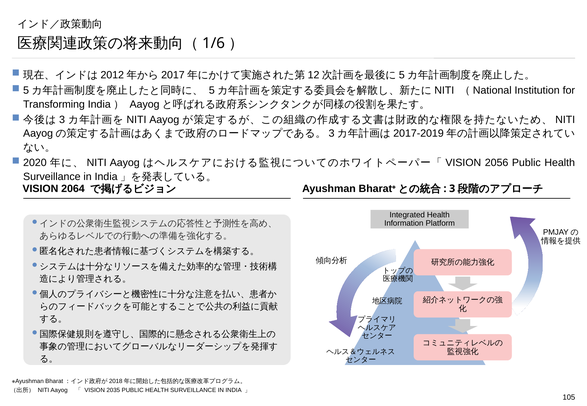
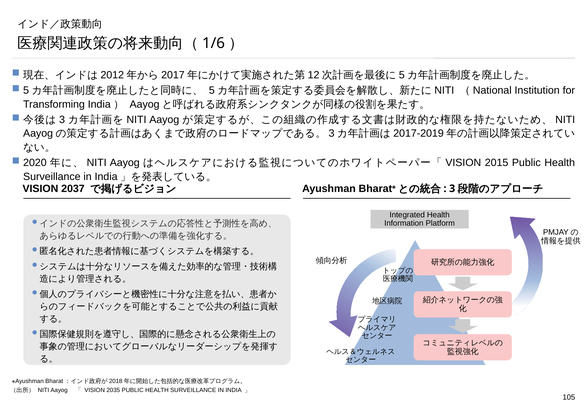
2056: 2056 -> 2015
2064: 2064 -> 2037
